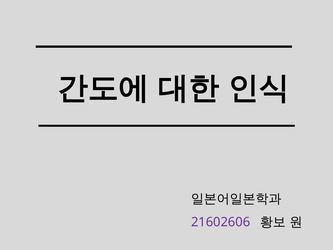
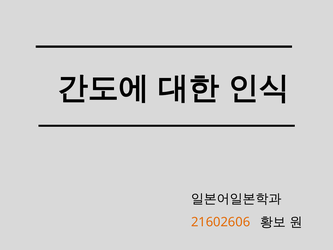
21602606 colour: purple -> orange
